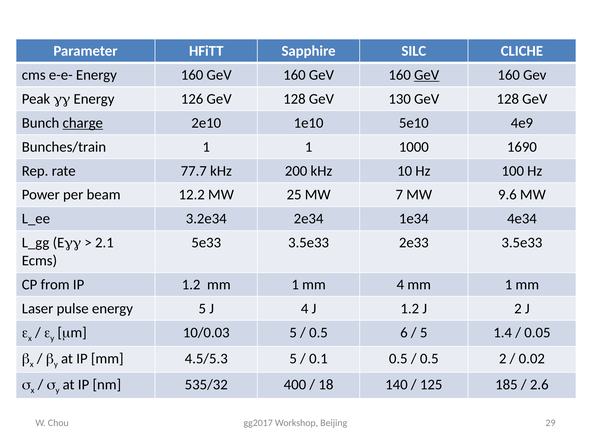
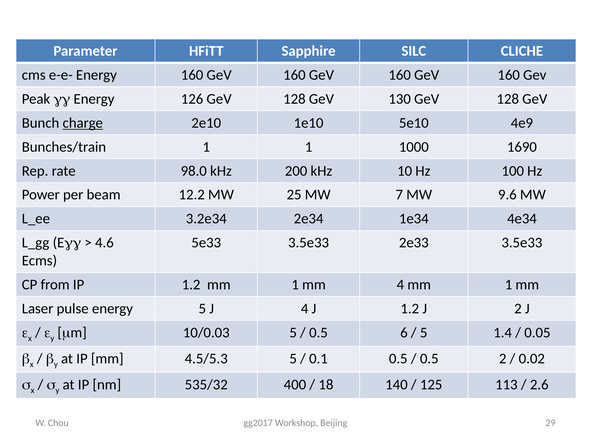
GeV at (427, 75) underline: present -> none
77.7: 77.7 -> 98.0
2.1: 2.1 -> 4.6
185: 185 -> 113
